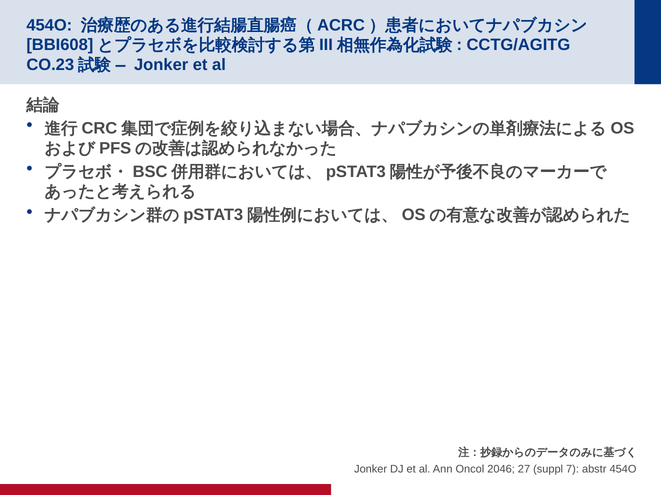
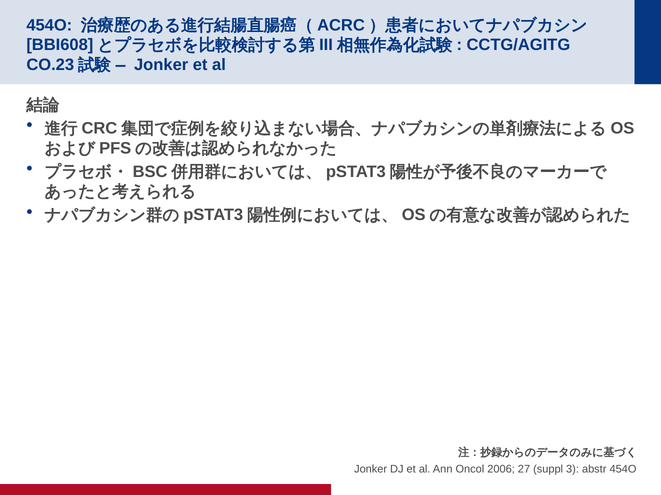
2046: 2046 -> 2006
7: 7 -> 3
